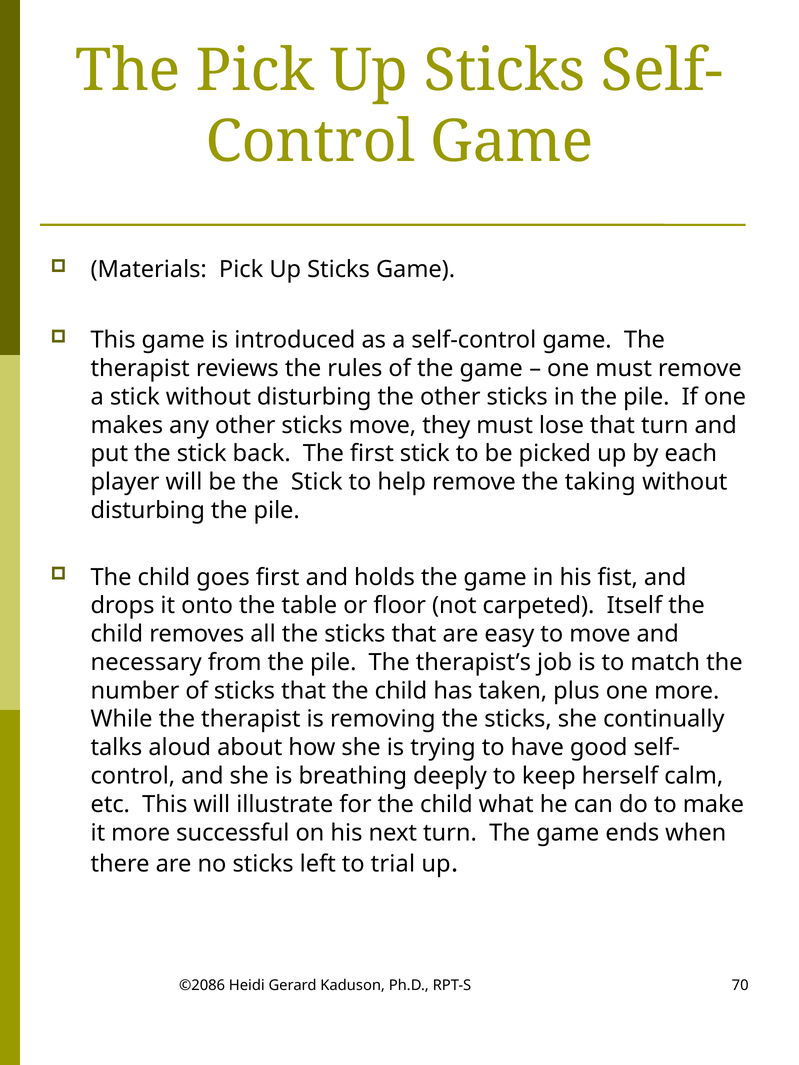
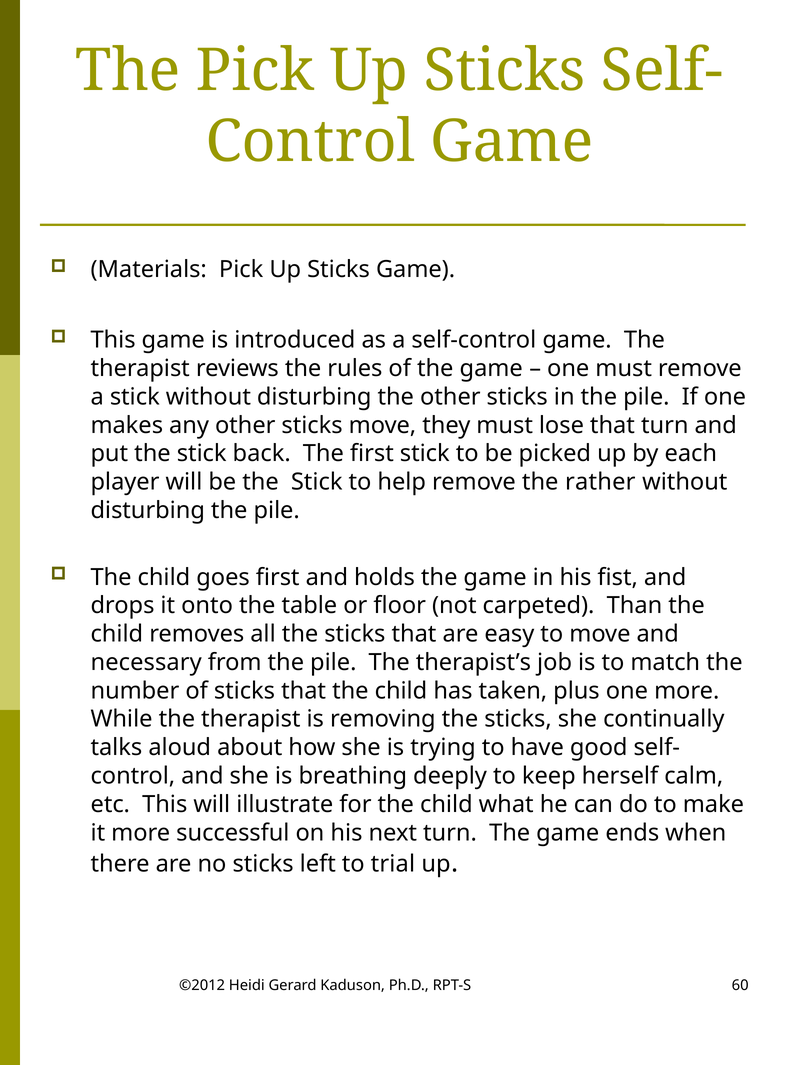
taking: taking -> rather
Itself: Itself -> Than
©2086: ©2086 -> ©2012
70: 70 -> 60
